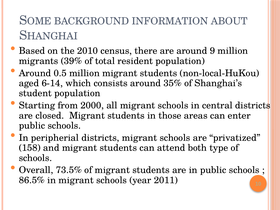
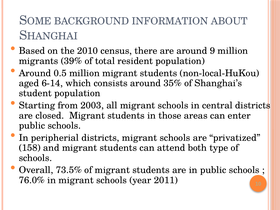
2000: 2000 -> 2003
86.5%: 86.5% -> 76.0%
